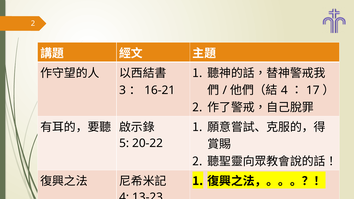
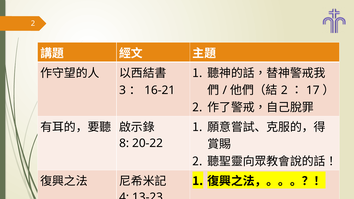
4 at (284, 90): 4 -> 2
5: 5 -> 8
